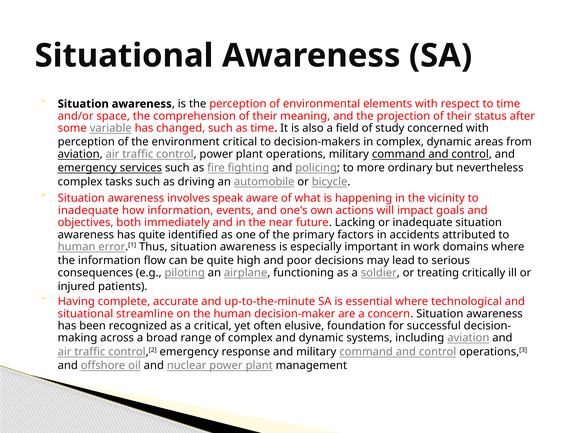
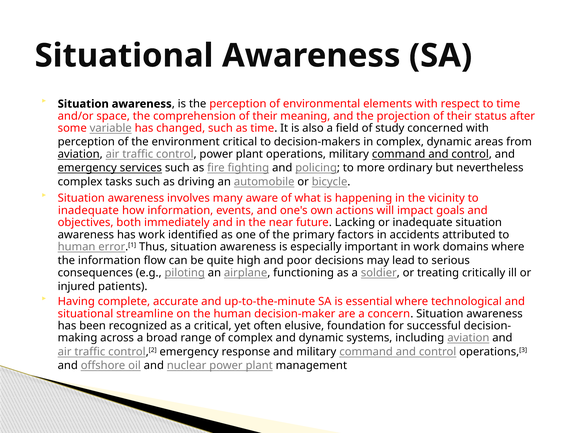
speak: speak -> many
has quite: quite -> work
